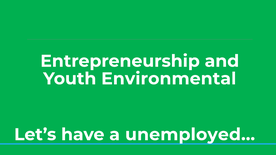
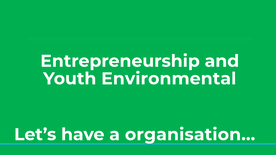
unemployed: unemployed -> organisation
